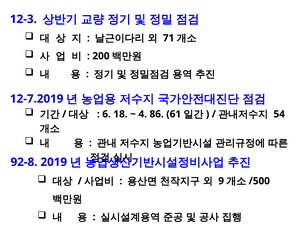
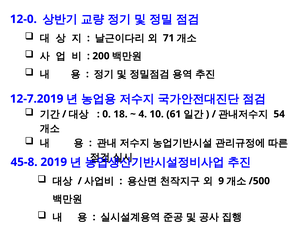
12-3: 12-3 -> 12-0
6: 6 -> 0
86: 86 -> 10
92-8: 92-8 -> 45-8
